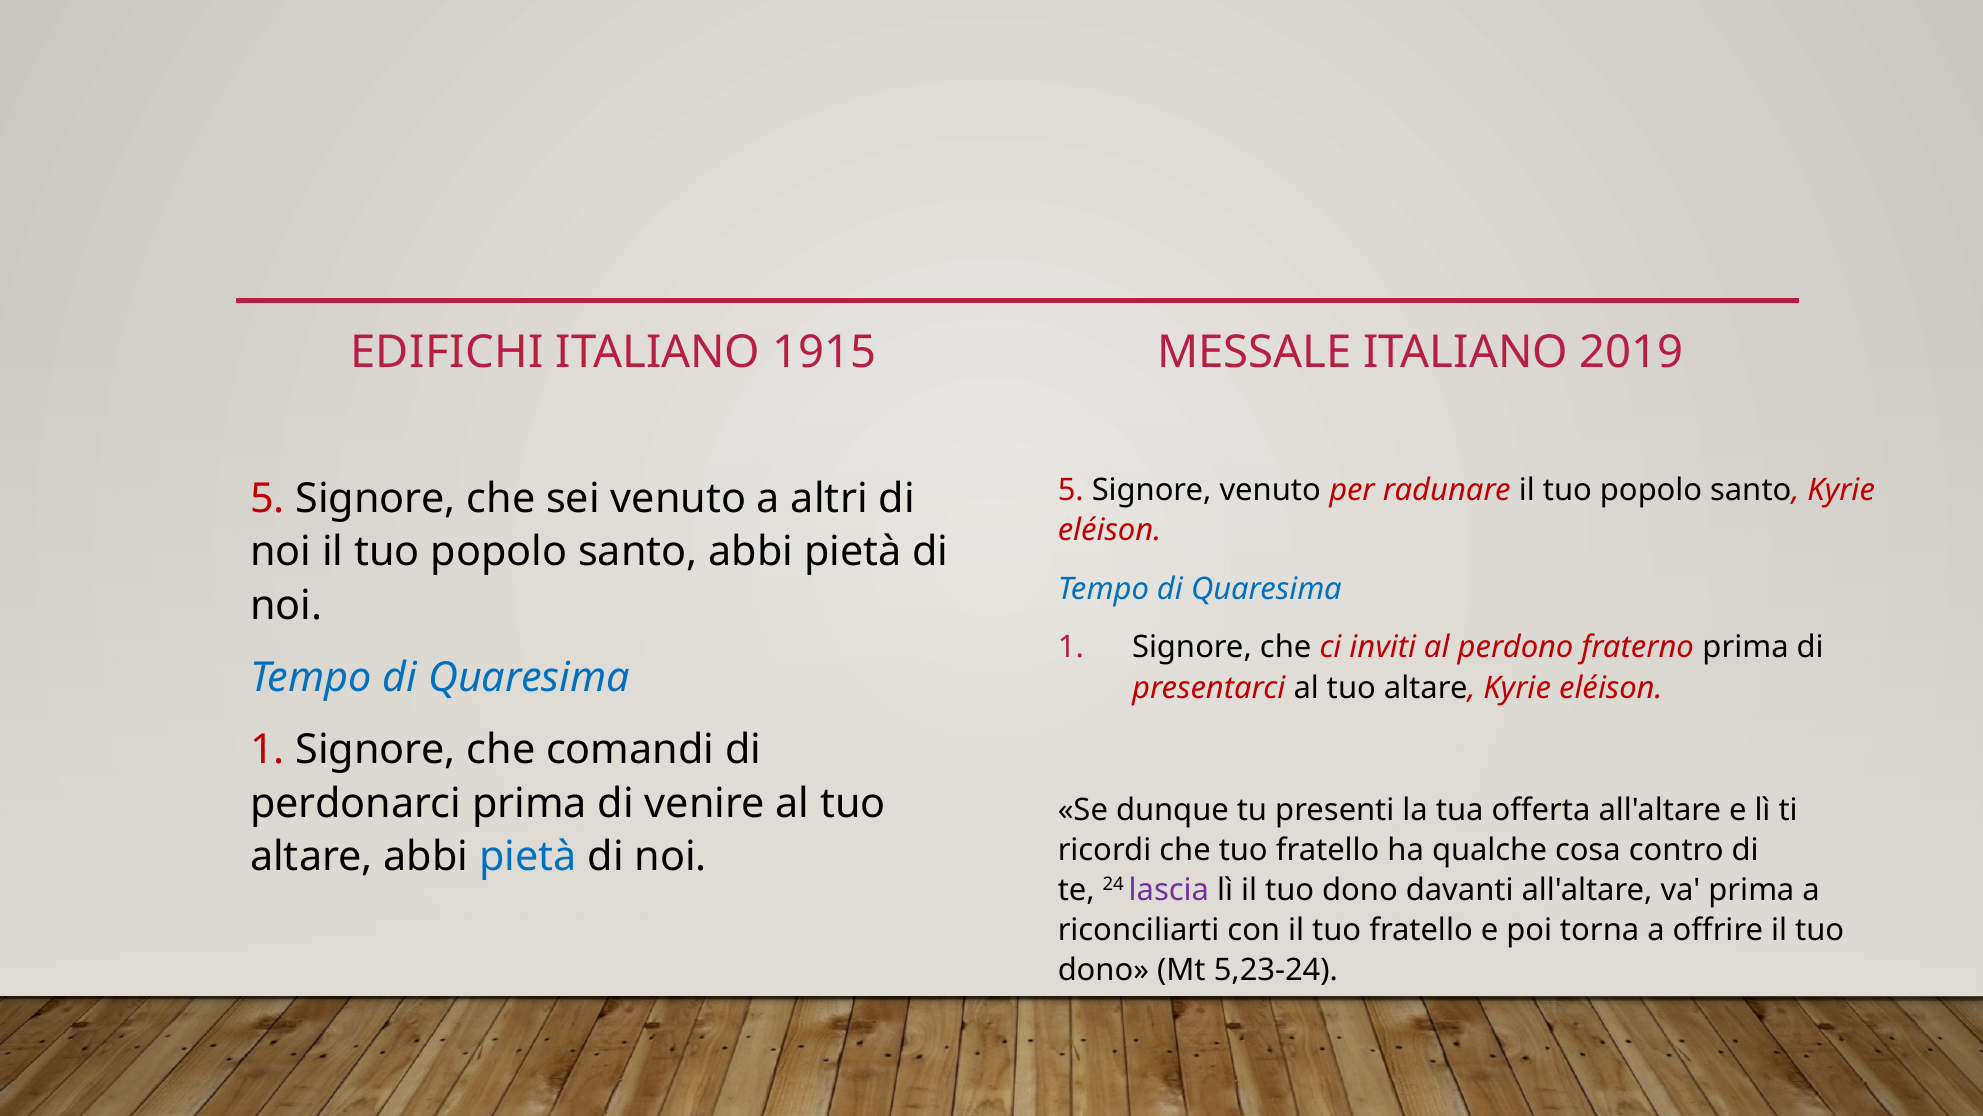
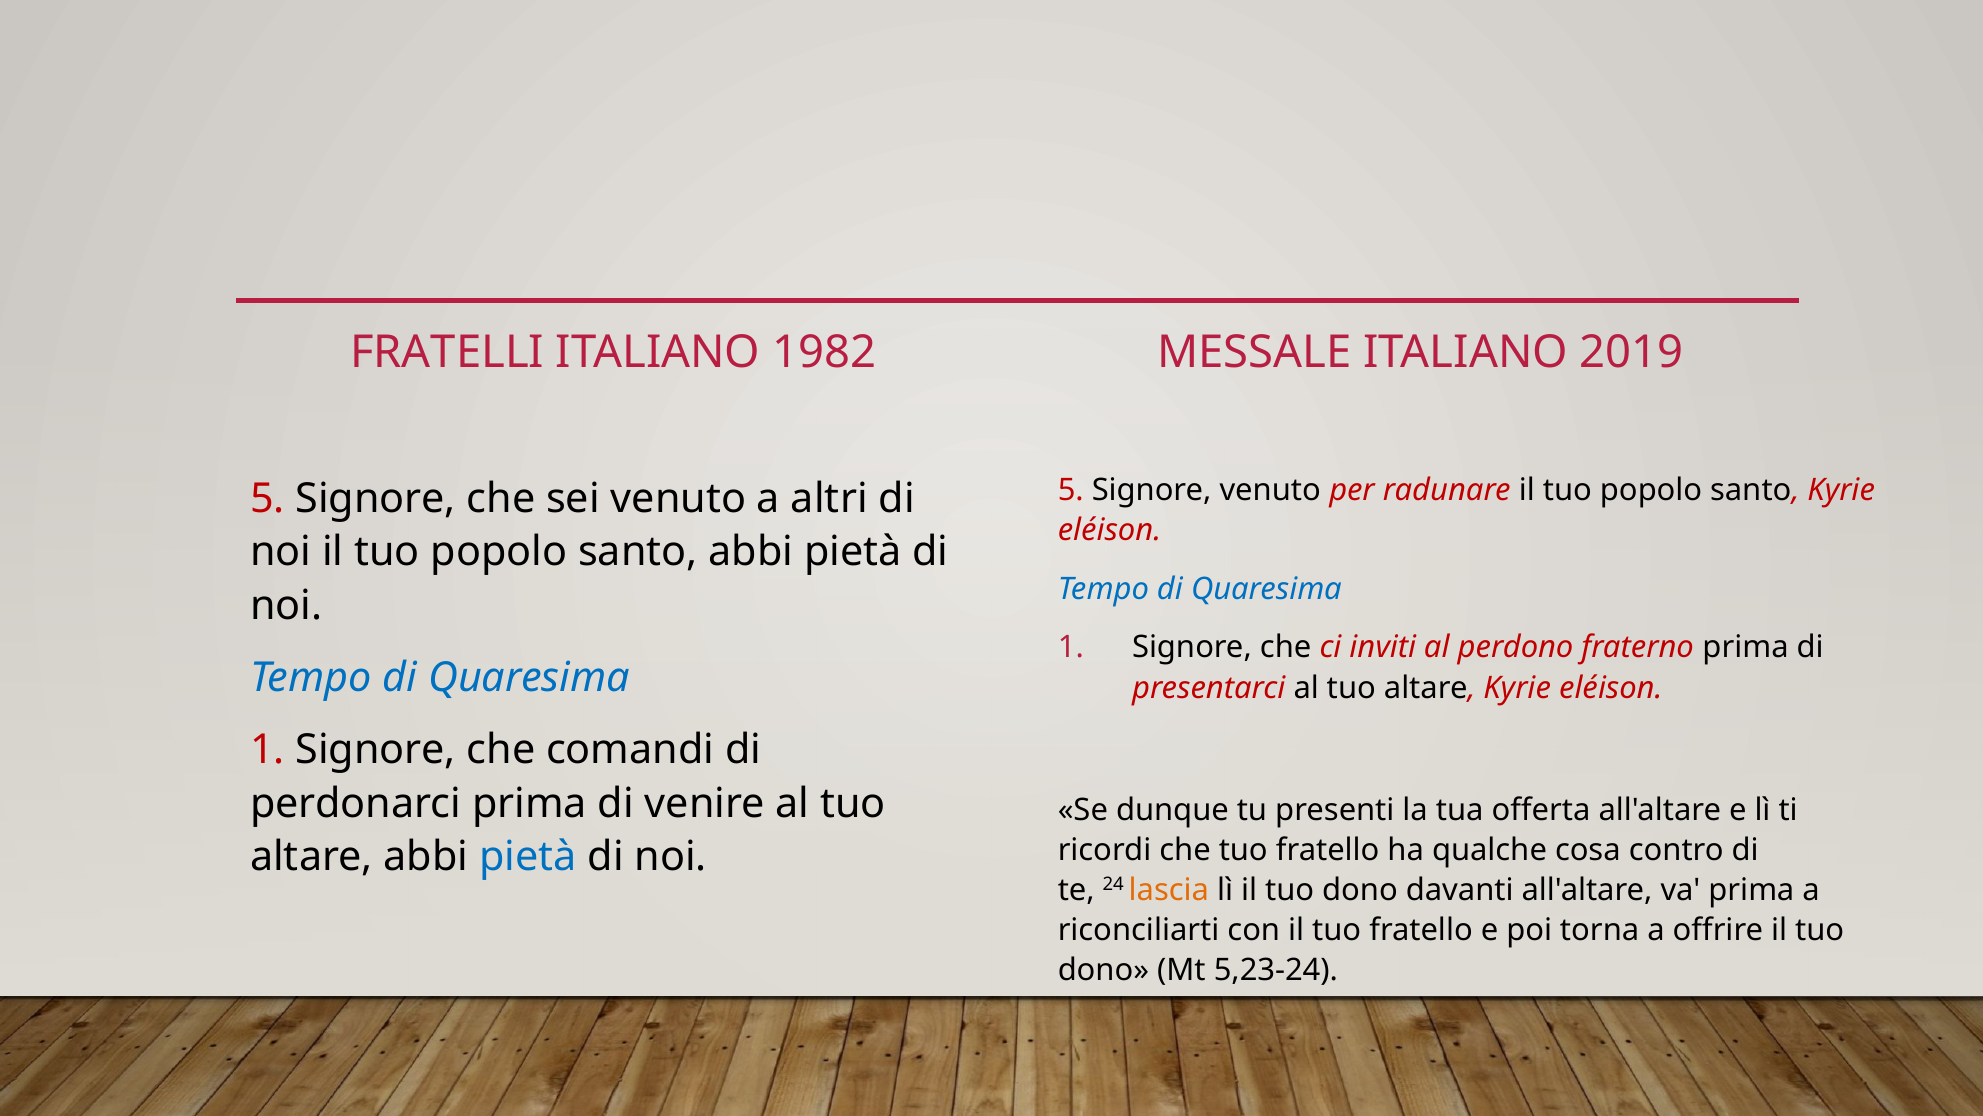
EDIFICHI: EDIFICHI -> FRATELLI
1915: 1915 -> 1982
lascia colour: purple -> orange
